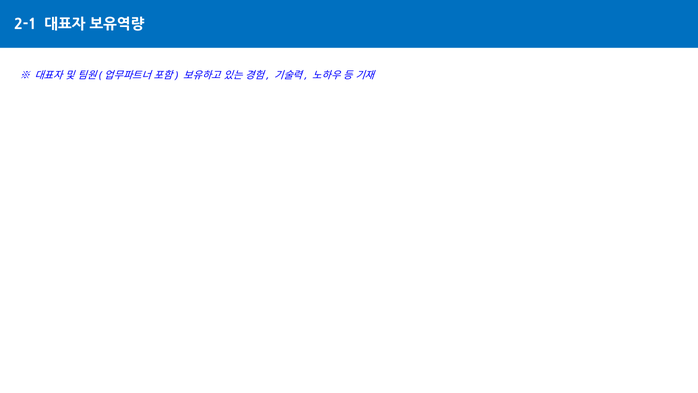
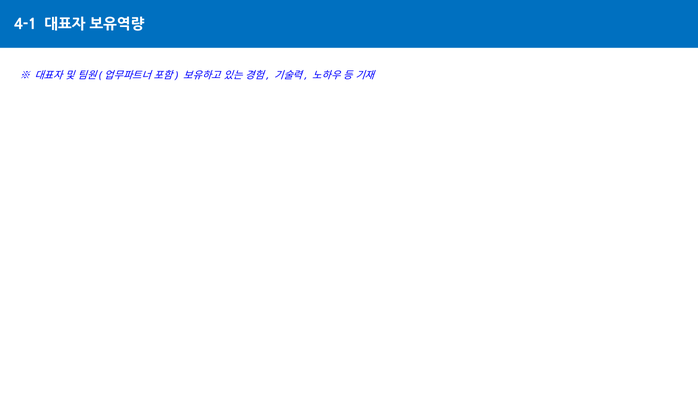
2-1: 2-1 -> 4-1
